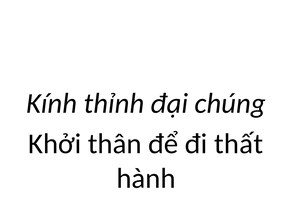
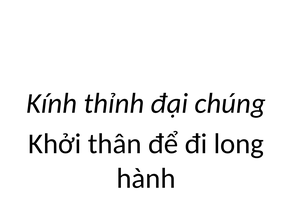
thất: thất -> long
